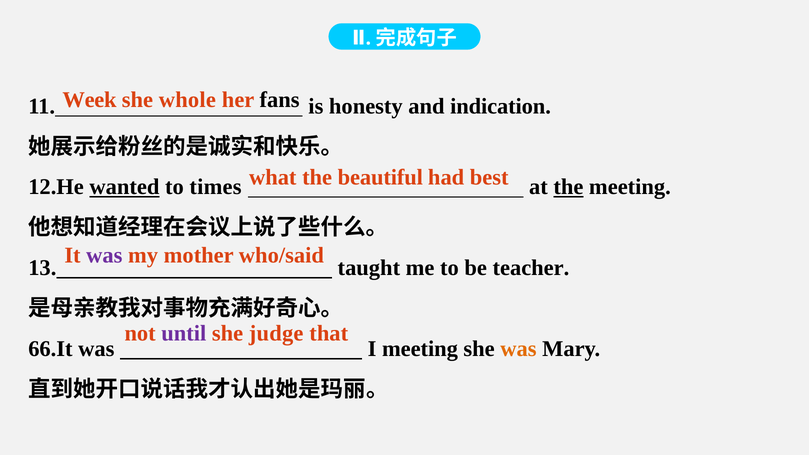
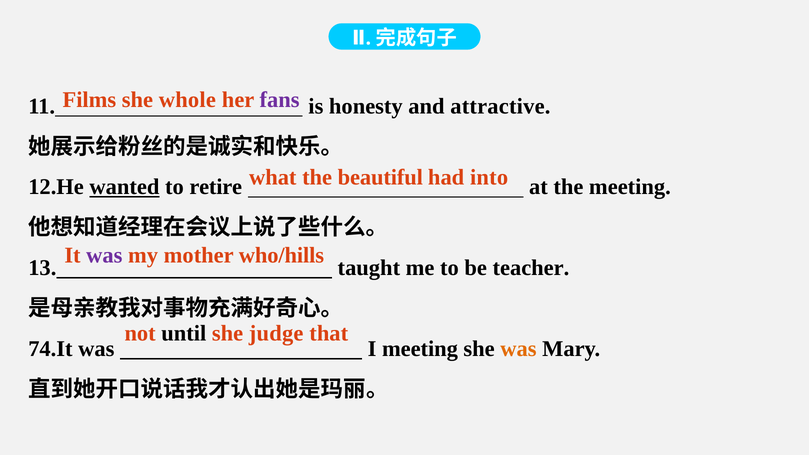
Week: Week -> Films
fans colour: black -> purple
indication: indication -> attractive
best: best -> into
times: times -> retire
the at (568, 187) underline: present -> none
who/said: who/said -> who/hills
until colour: purple -> black
66.It: 66.It -> 74.It
